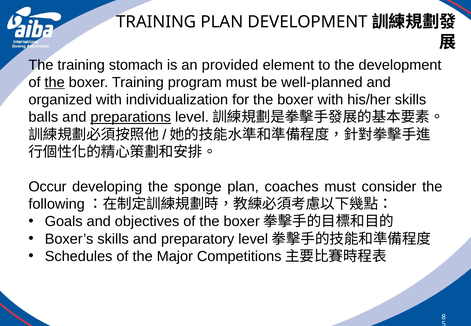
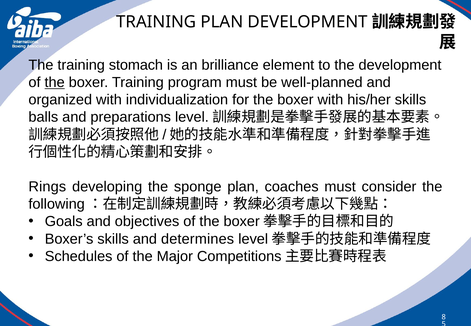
provided: provided -> brilliance
preparations underline: present -> none
Occur: Occur -> Rings
preparatory: preparatory -> determines
